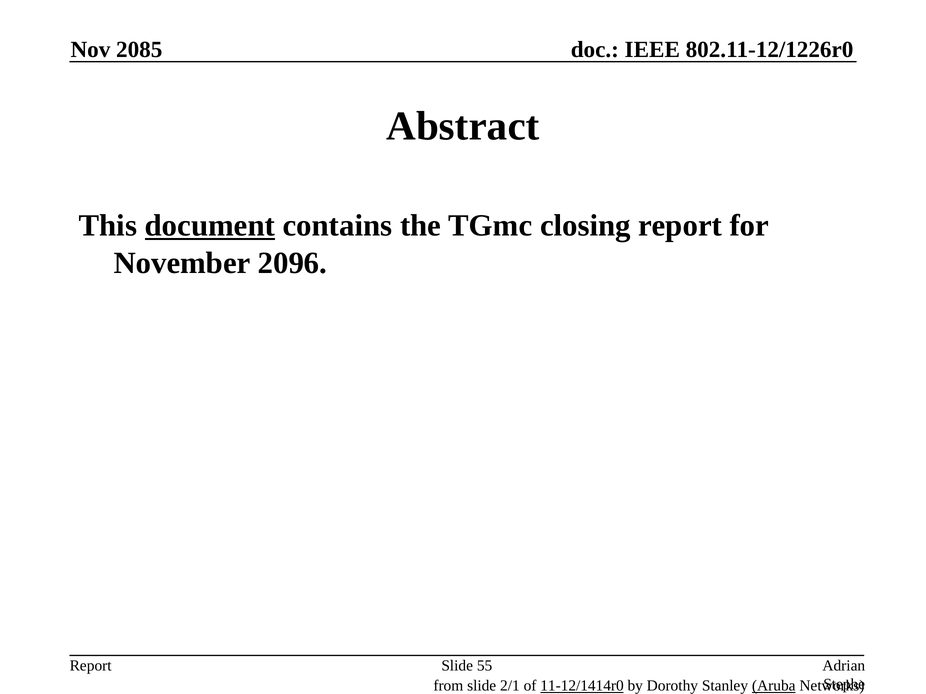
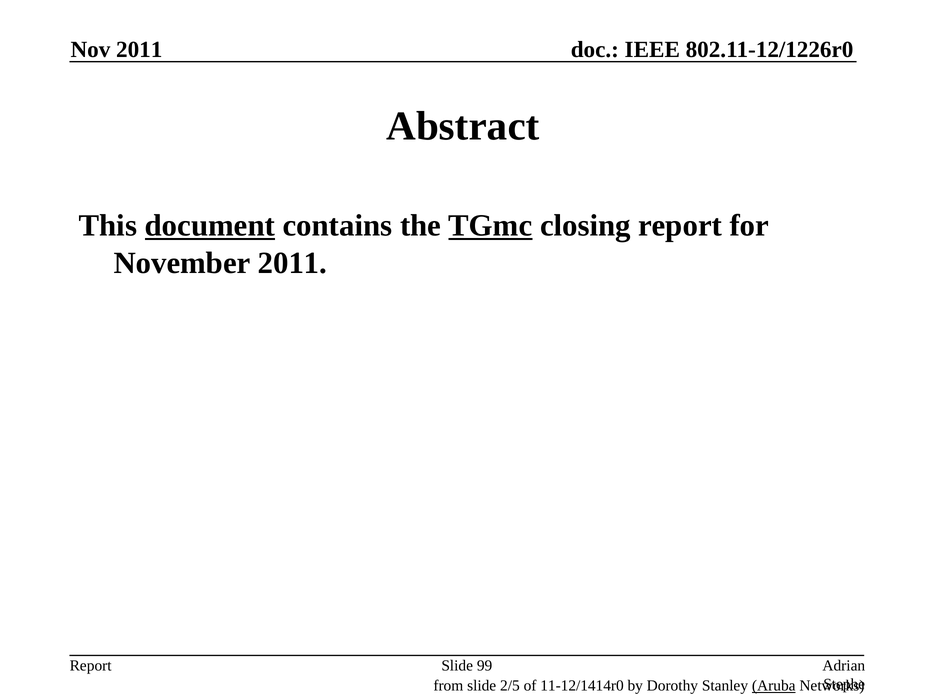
Nov 2085: 2085 -> 2011
TGmc underline: none -> present
November 2096: 2096 -> 2011
55: 55 -> 99
2/1: 2/1 -> 2/5
11-12/1414r0 underline: present -> none
